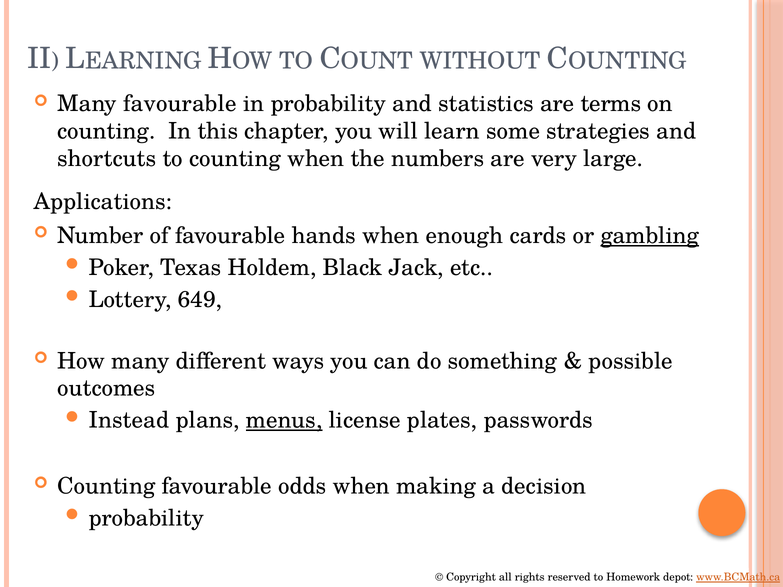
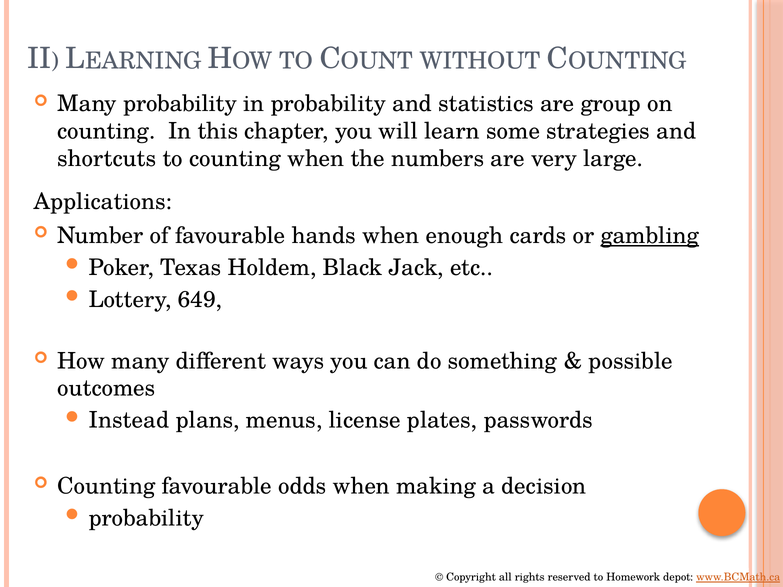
Many favourable: favourable -> probability
terms: terms -> group
menus underline: present -> none
